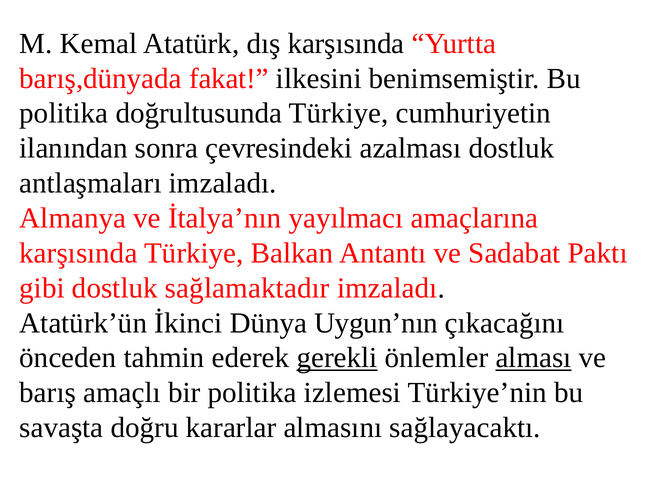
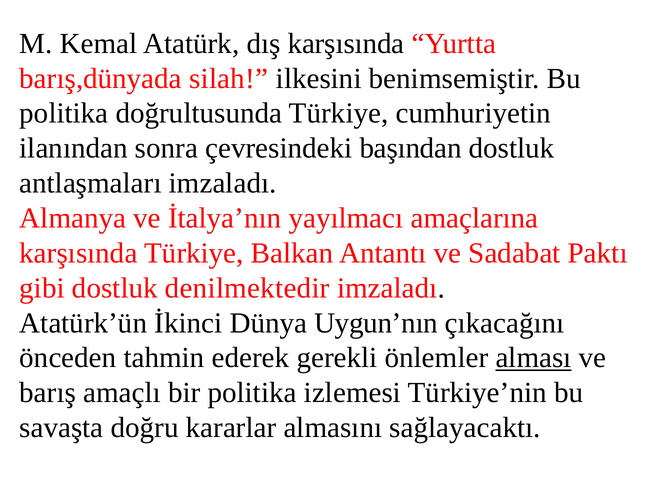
fakat: fakat -> silah
azalması: azalması -> başından
sağlamaktadır: sağlamaktadır -> denilmektedir
gerekli underline: present -> none
